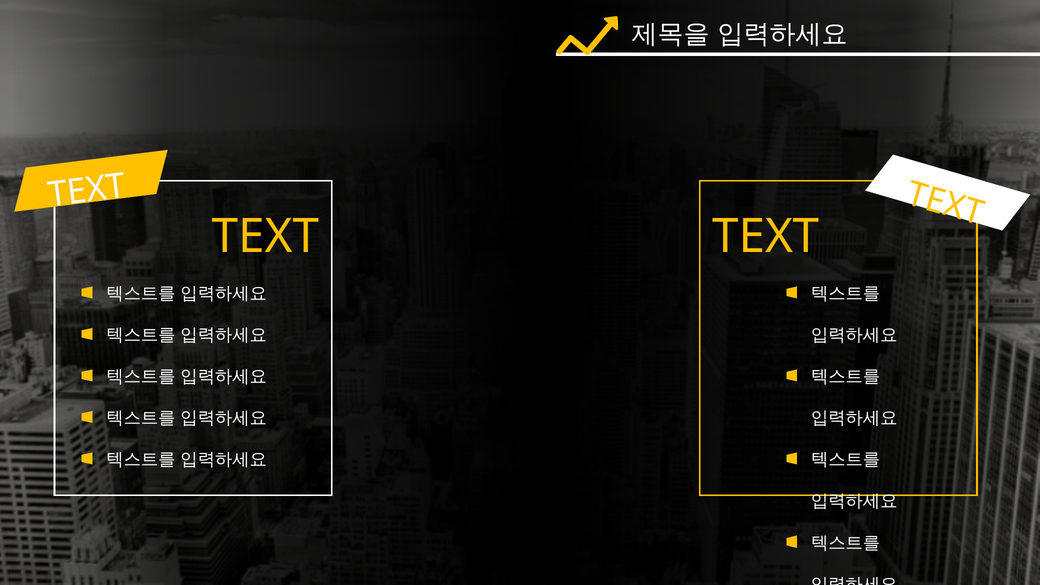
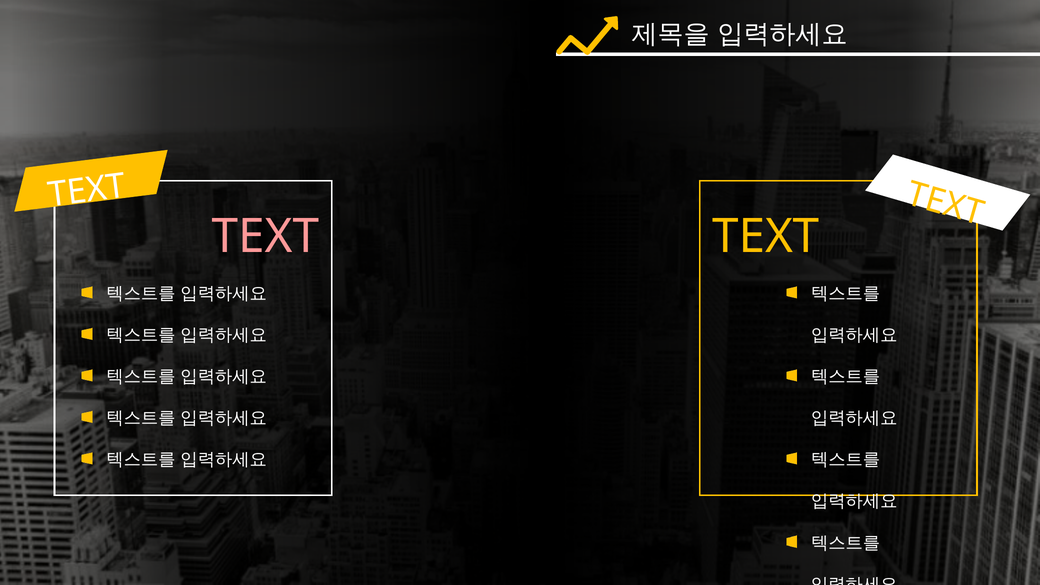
TEXT at (266, 237) colour: yellow -> pink
